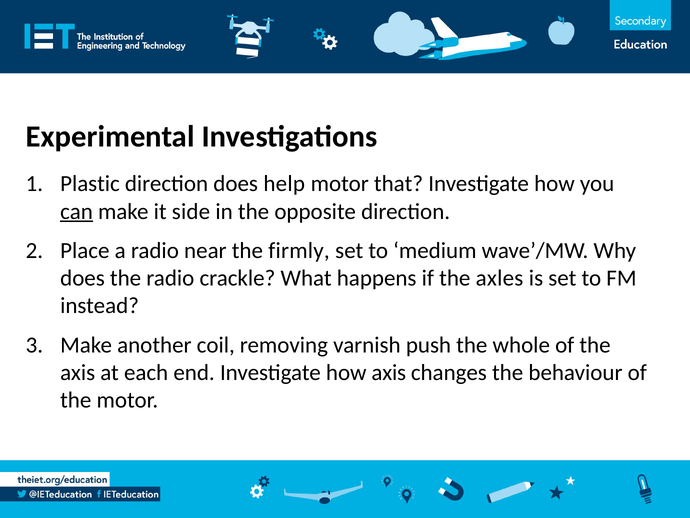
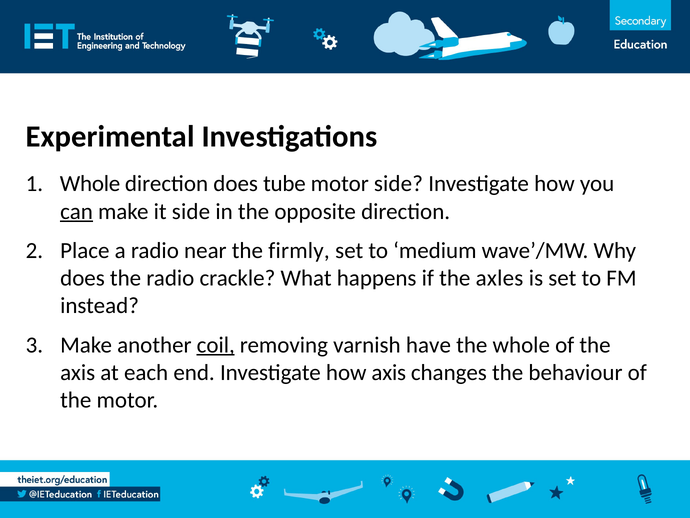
Plastic at (90, 184): Plastic -> Whole
help: help -> tube
motor that: that -> side
coil underline: none -> present
push: push -> have
